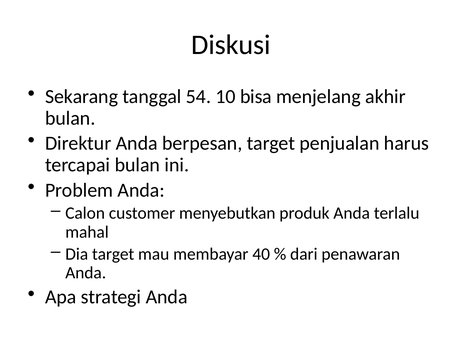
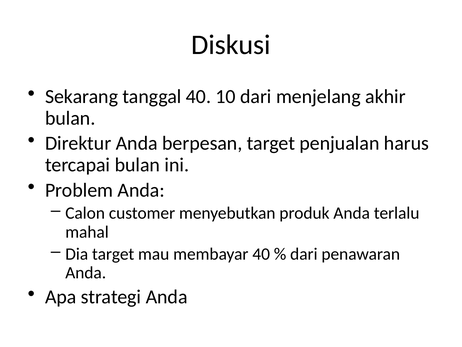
tanggal 54: 54 -> 40
10 bisa: bisa -> dari
